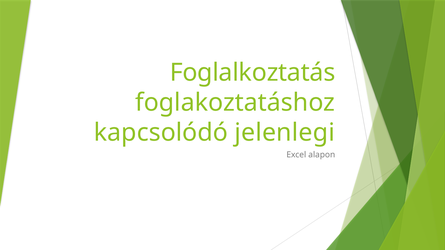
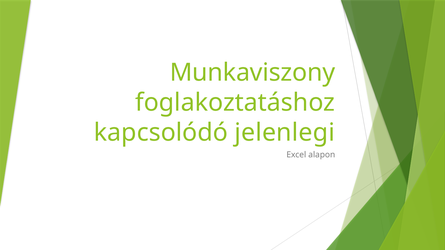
Foglalkoztatás: Foglalkoztatás -> Munkaviszony
